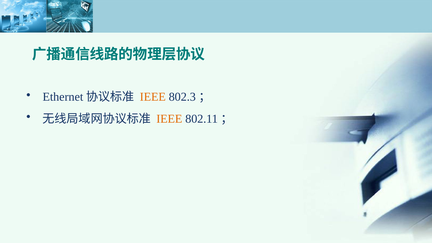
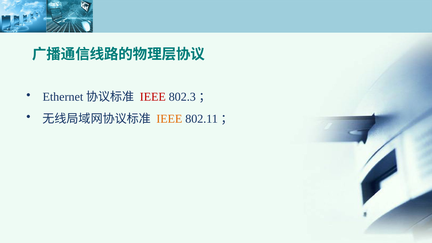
IEEE at (153, 97) colour: orange -> red
